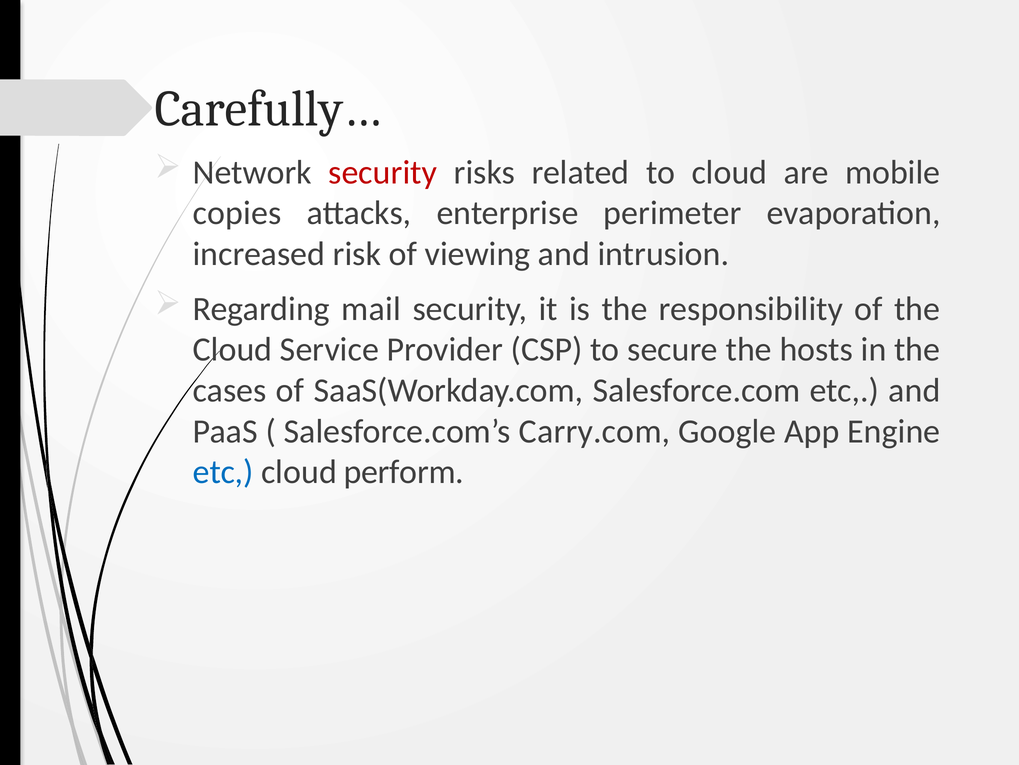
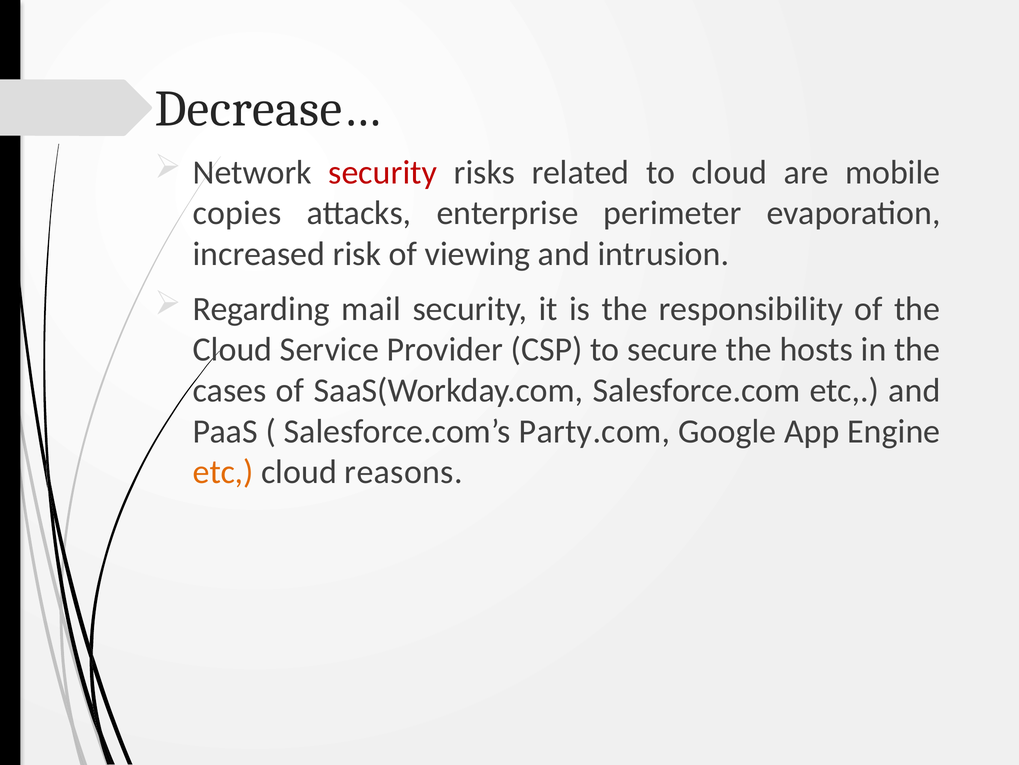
Carefully…: Carefully… -> Decrease…
Carry.com: Carry.com -> Party.com
etc at (223, 472) colour: blue -> orange
perform: perform -> reasons
